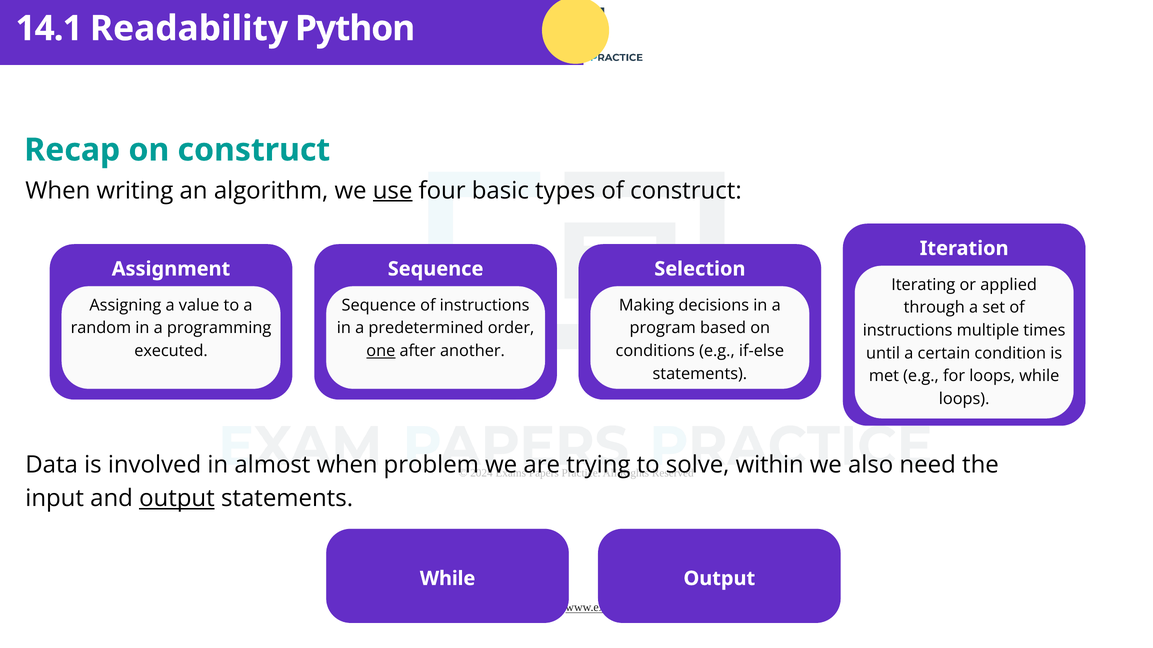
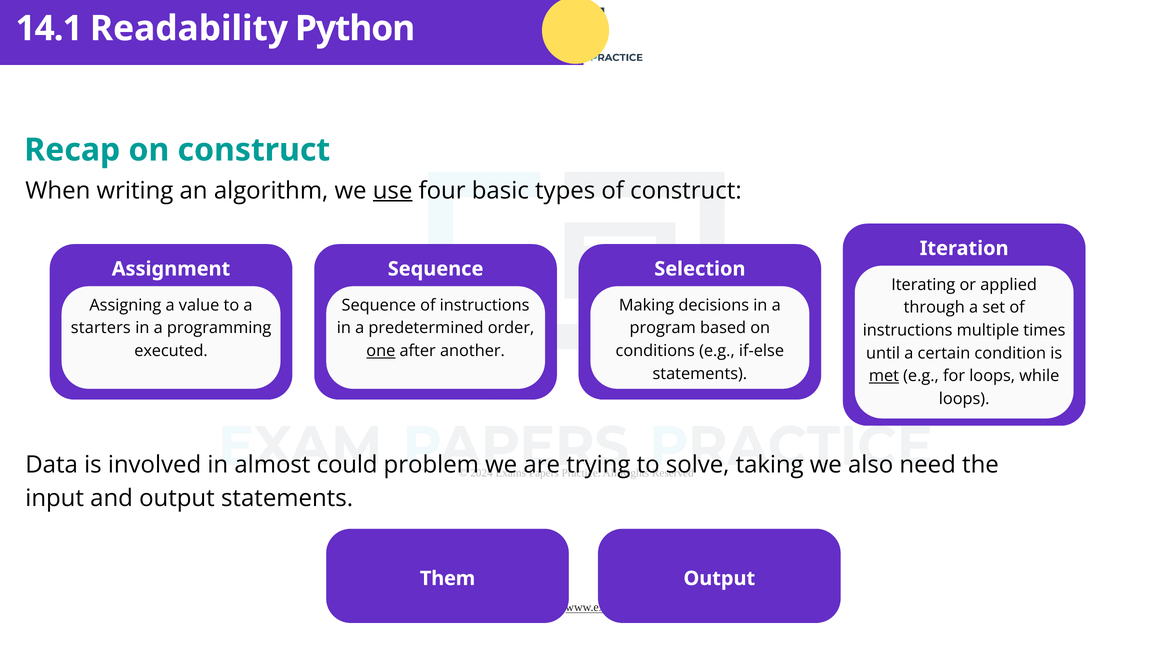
random: random -> starters
met underline: none -> present
almost when: when -> could
within: within -> taking
output at (177, 499) underline: present -> none
While at (448, 579): While -> Them
